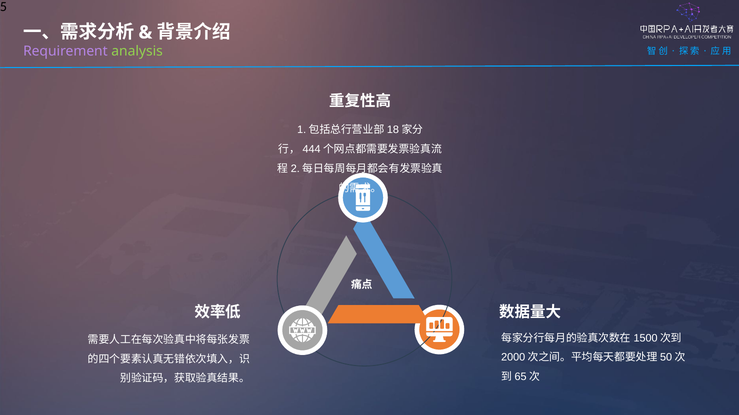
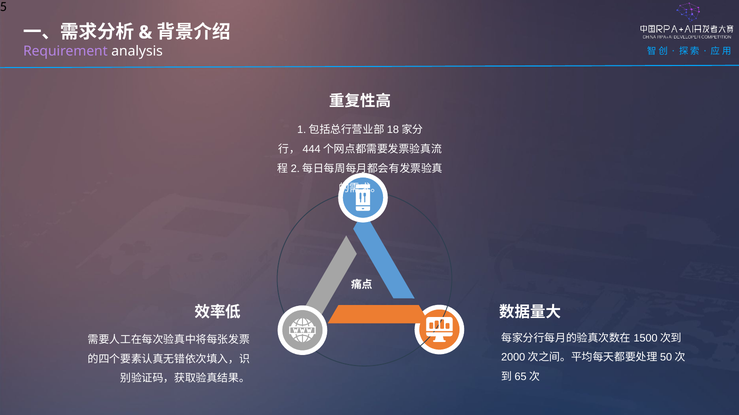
analysis colour: light green -> white
